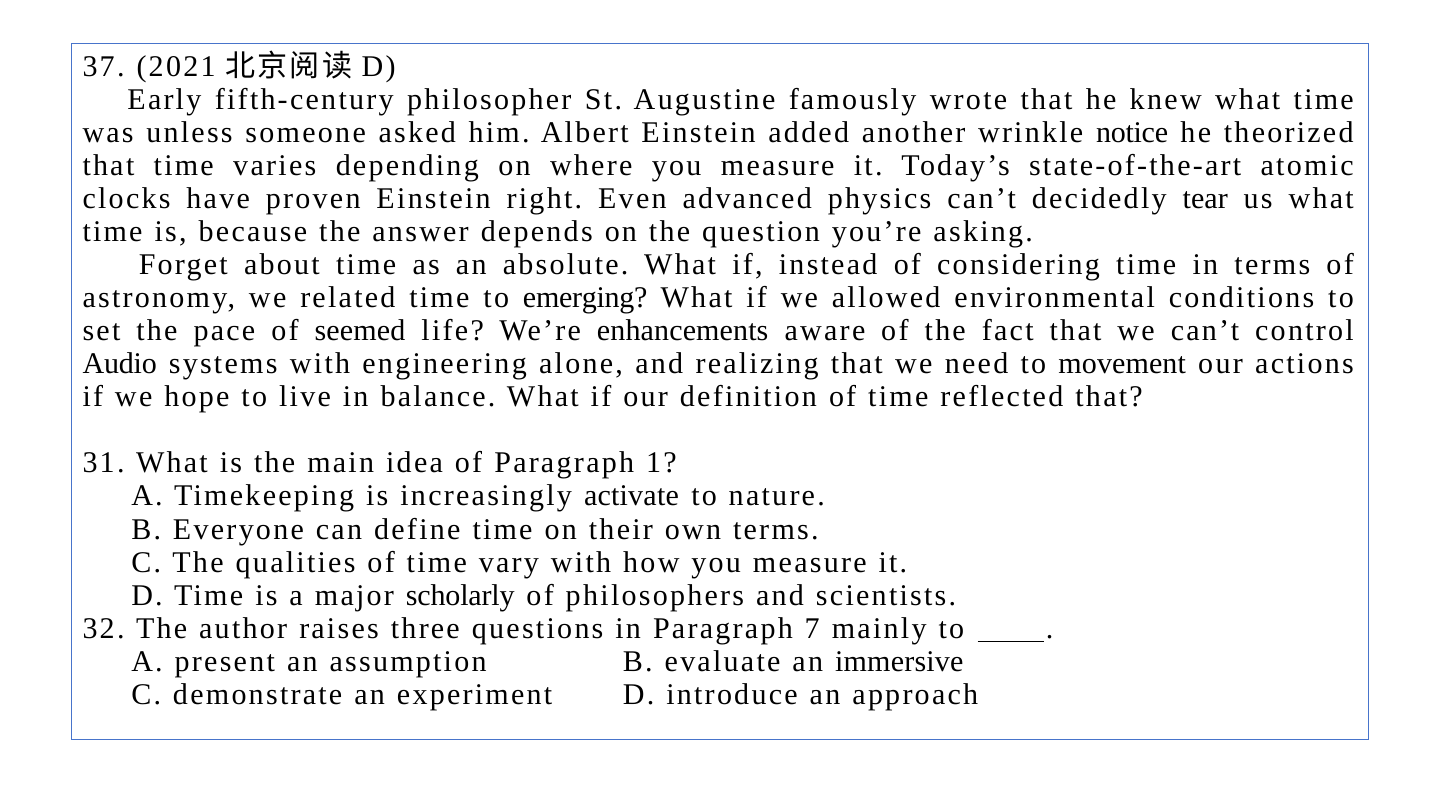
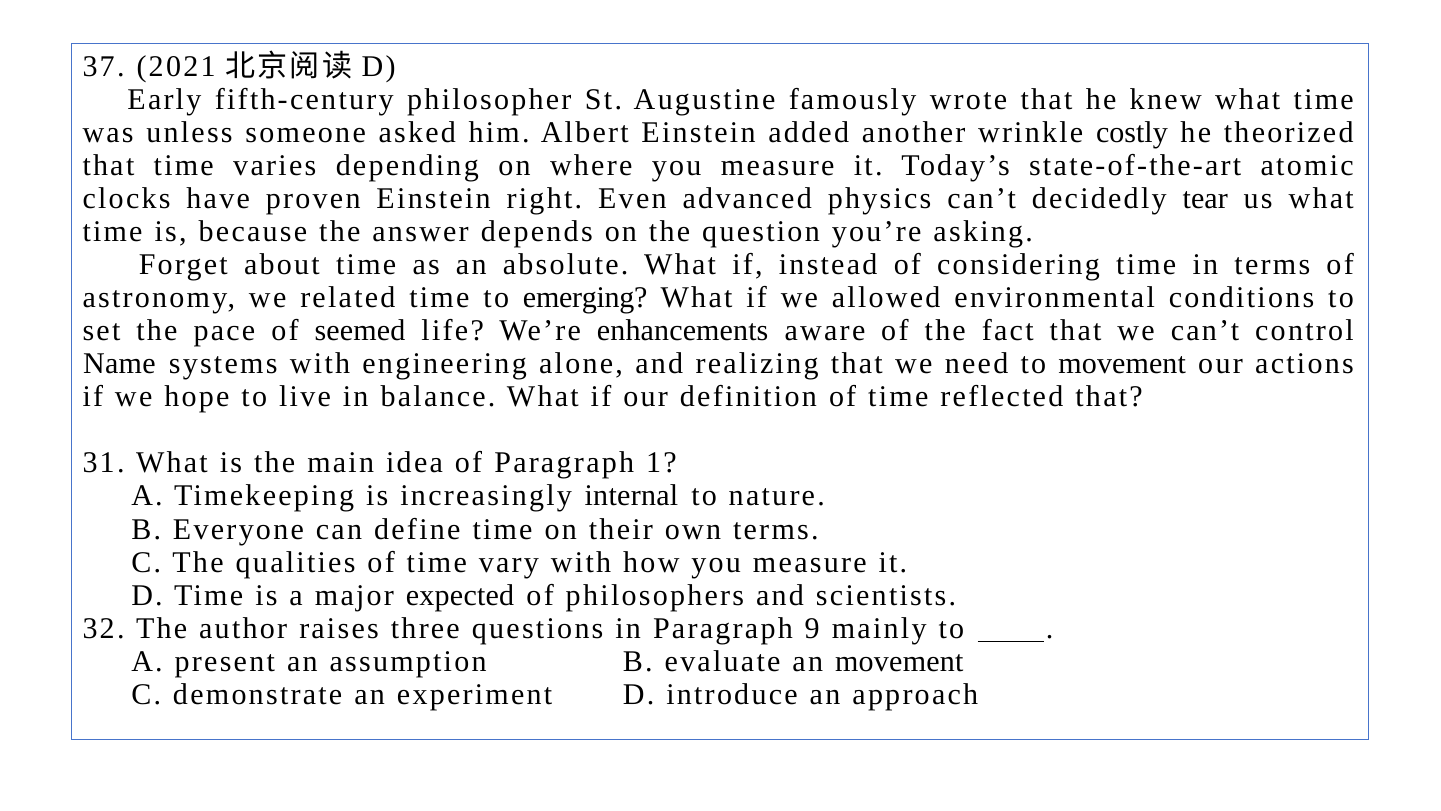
notice: notice -> costly
Audio: Audio -> Name
activate: activate -> internal
scholarly: scholarly -> expected
7: 7 -> 9
an immersive: immersive -> movement
